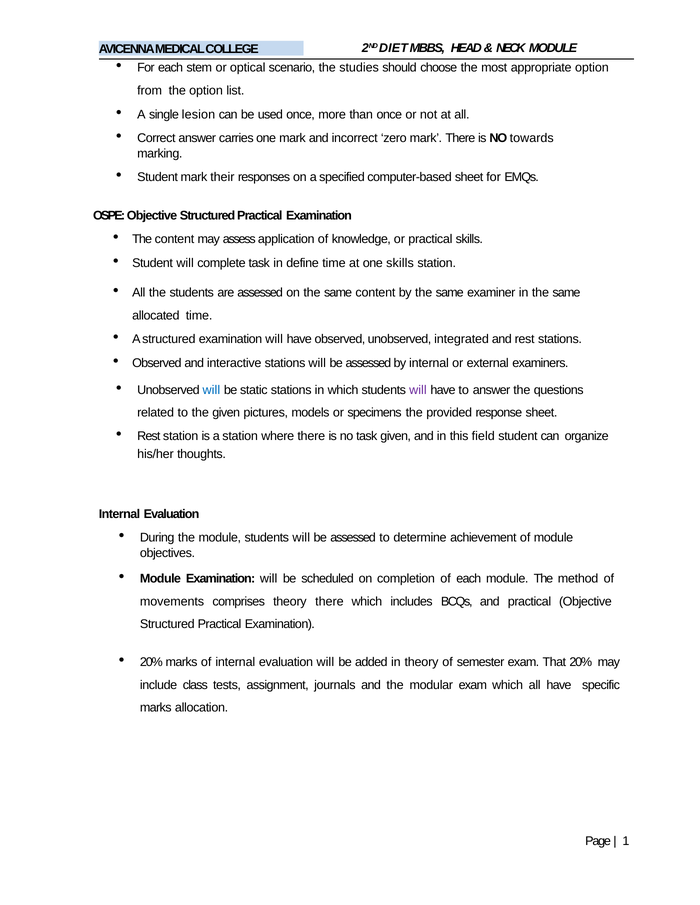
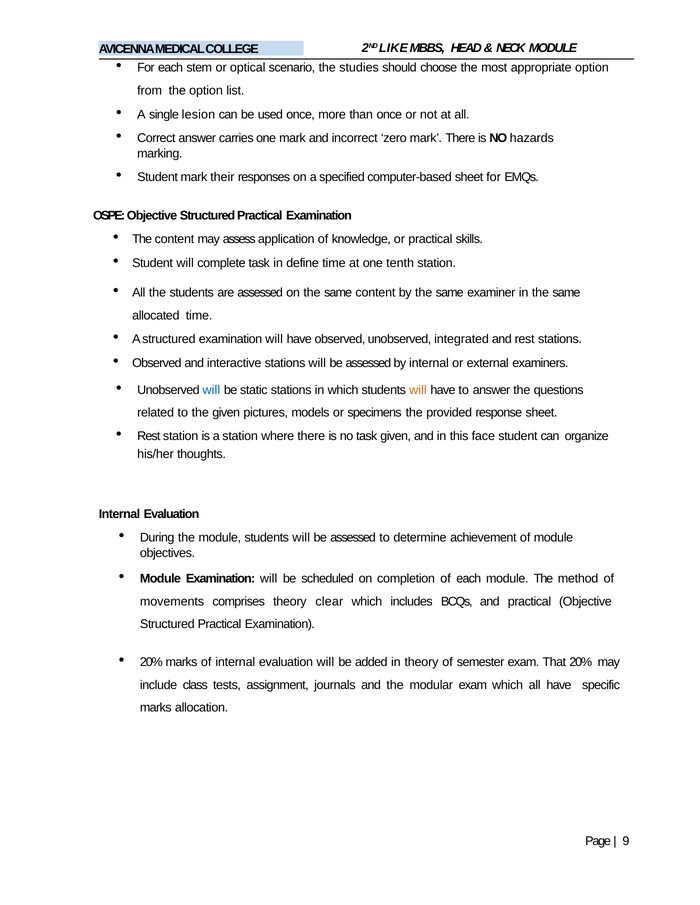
DIET: DIET -> LIKE
towards: towards -> hazards
one skills: skills -> tenth
will at (418, 390) colour: purple -> orange
field: field -> face
theory there: there -> clear
1: 1 -> 9
